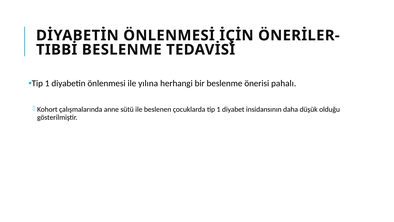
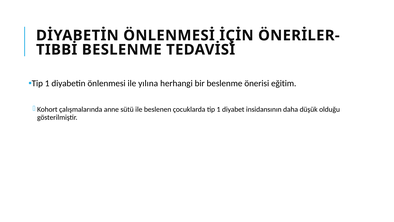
pahalı: pahalı -> eğitim
